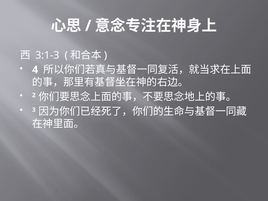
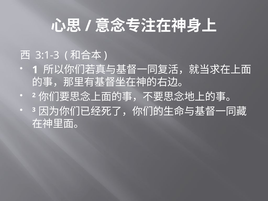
4: 4 -> 1
